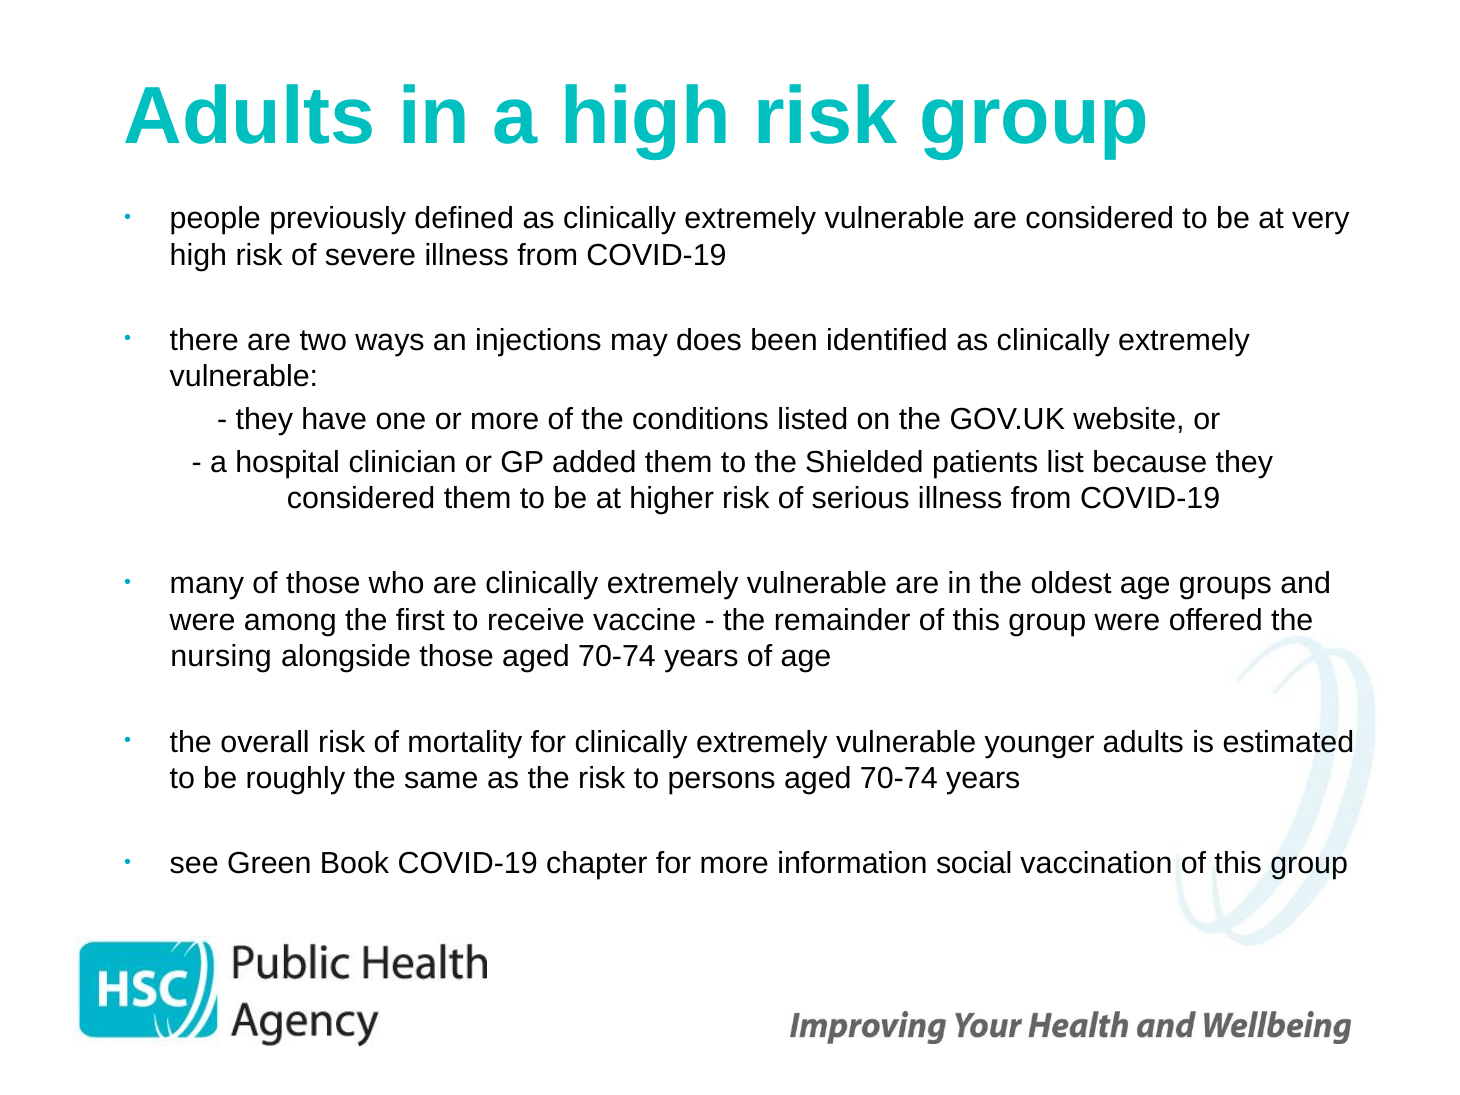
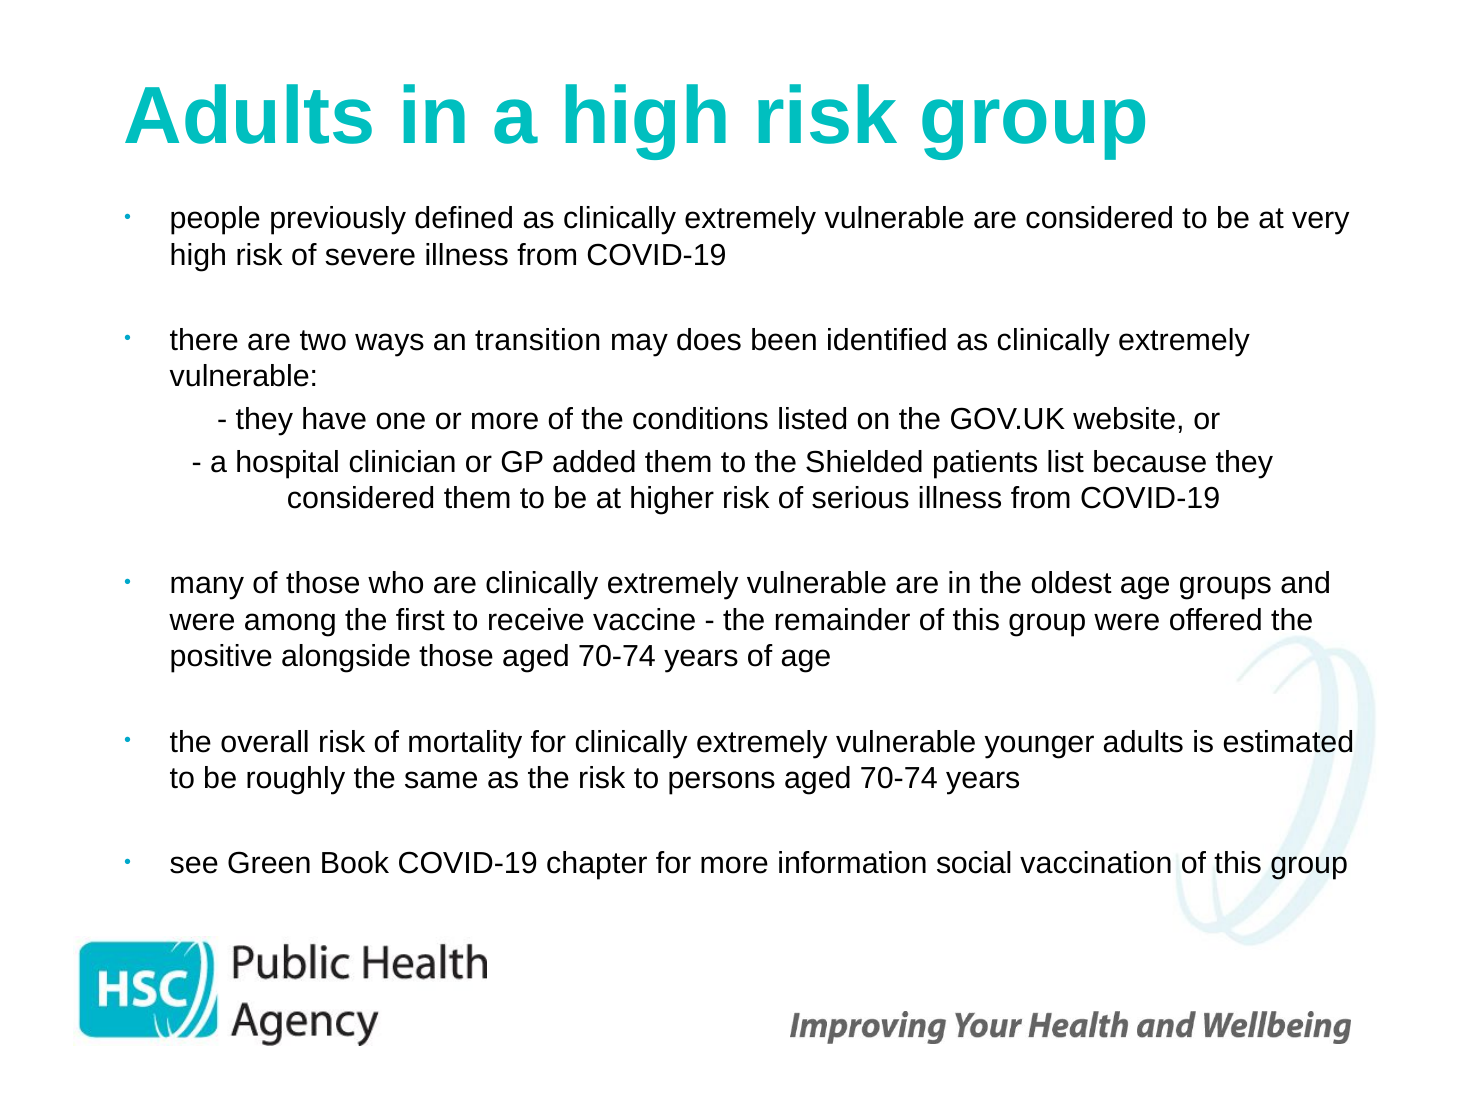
injections: injections -> transition
nursing: nursing -> positive
